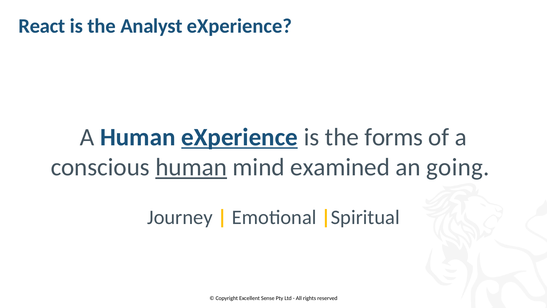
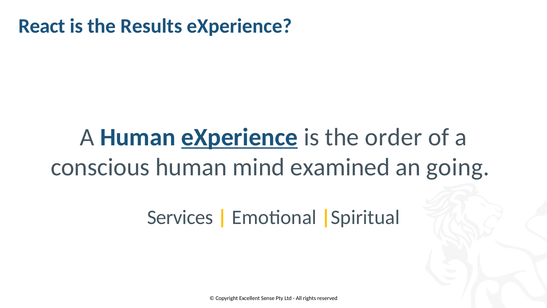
Analyst: Analyst -> Results
forms: forms -> order
human at (191, 167) underline: present -> none
Journey: Journey -> Services
